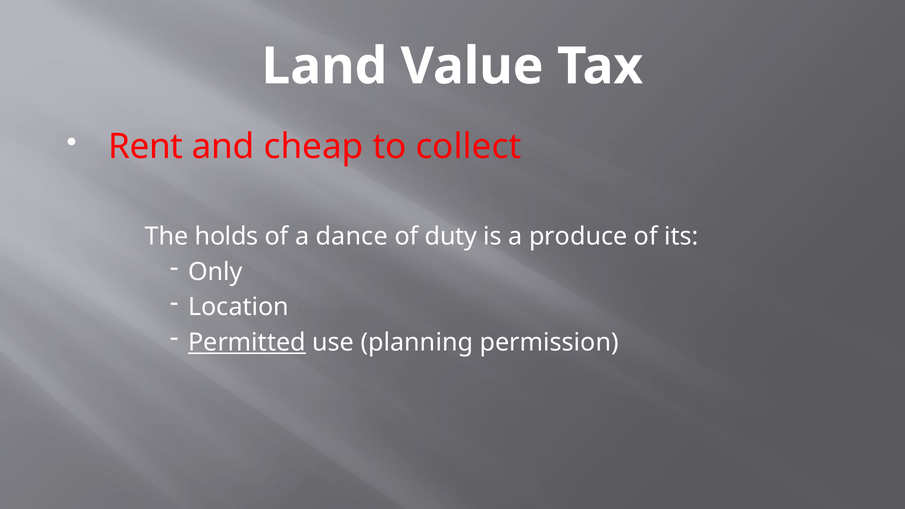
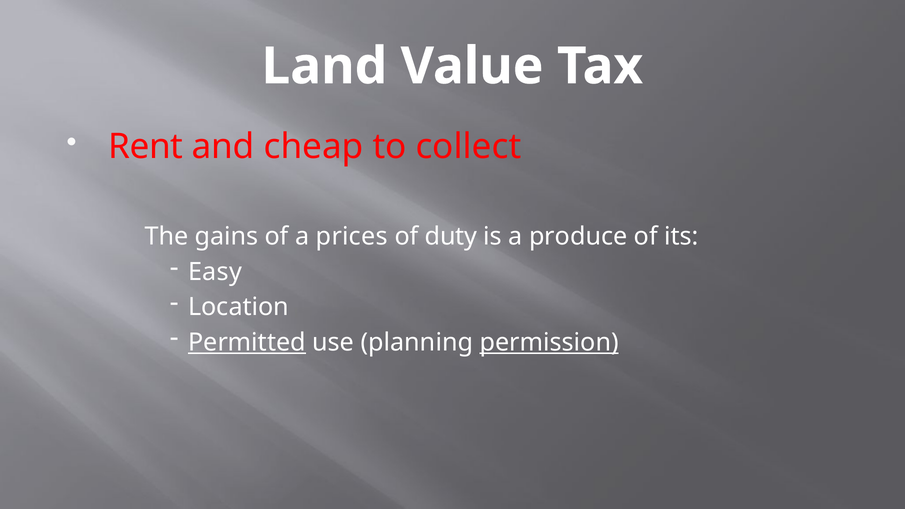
holds: holds -> gains
dance: dance -> prices
Only: Only -> Easy
permission underline: none -> present
